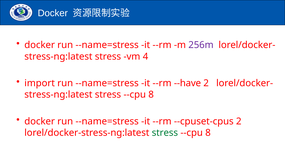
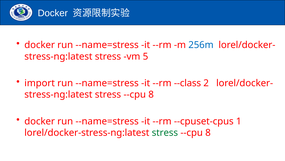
256m colour: purple -> blue
4: 4 -> 5
--have: --have -> --class
--cpuset-cpus 2: 2 -> 1
